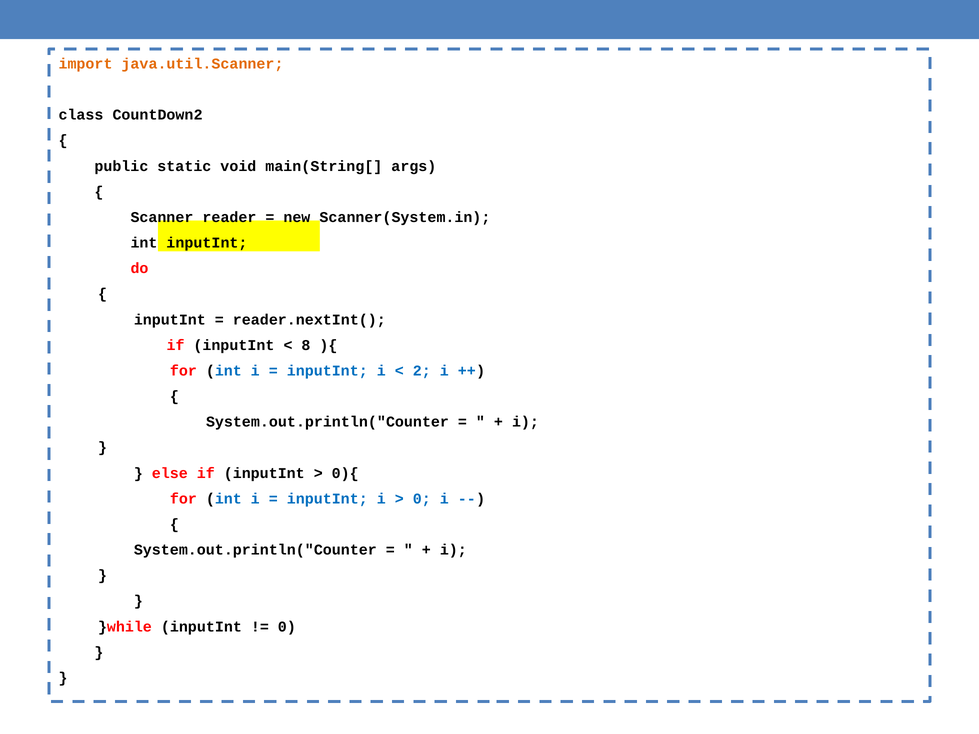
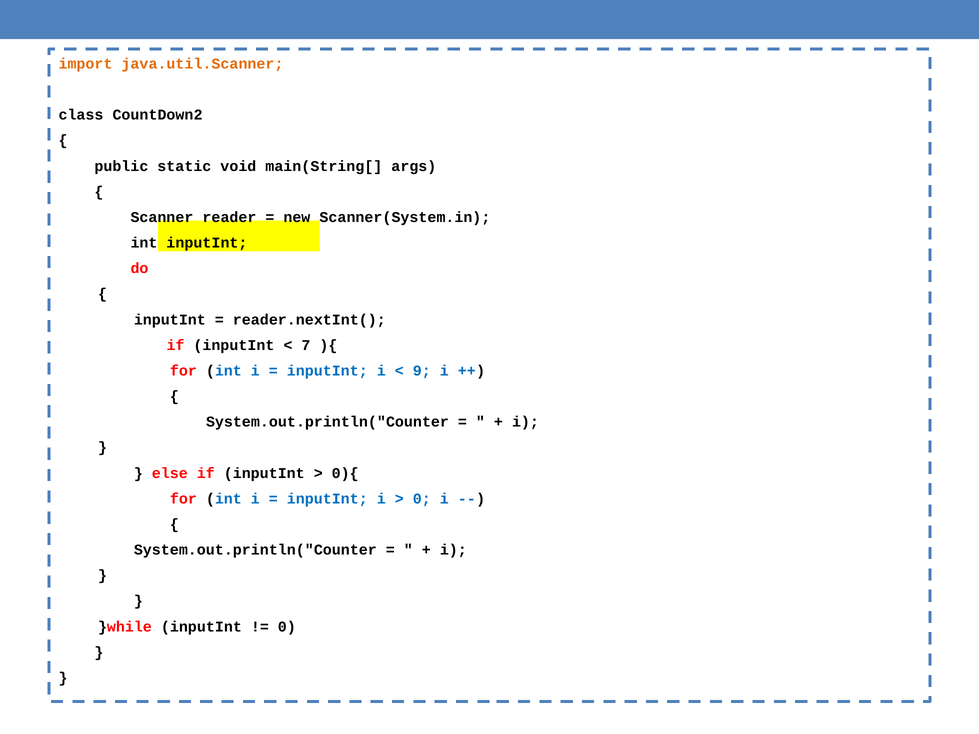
8: 8 -> 7
2: 2 -> 9
